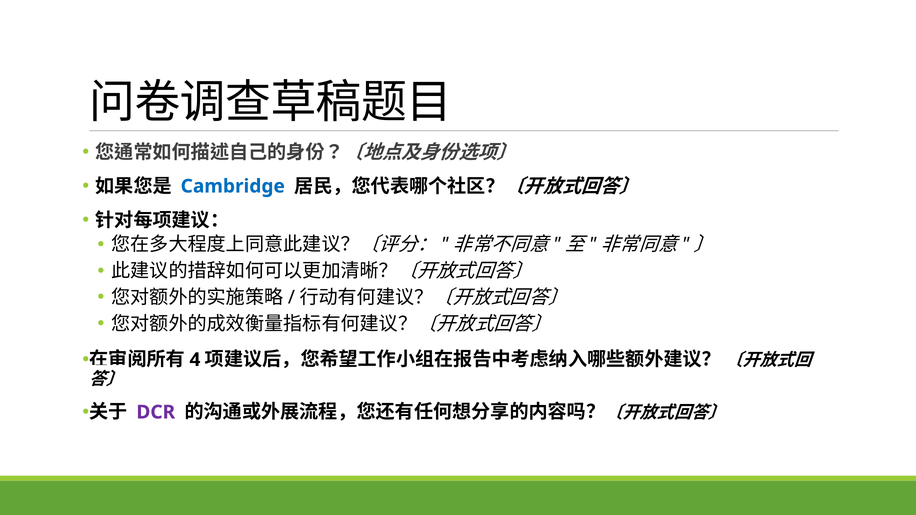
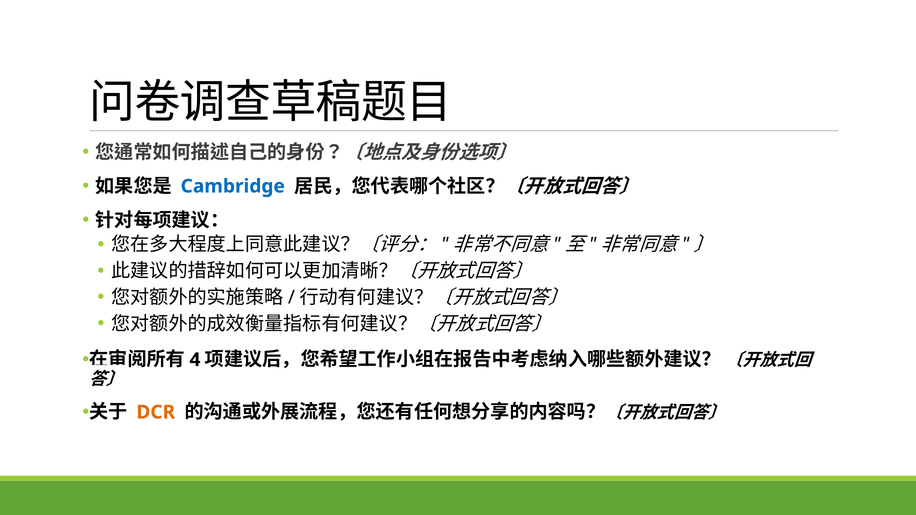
DCR colour: purple -> orange
